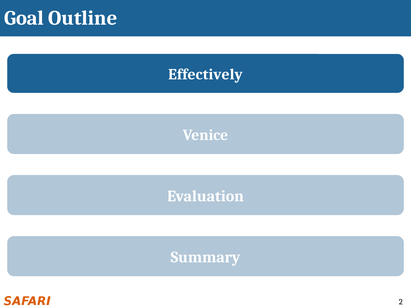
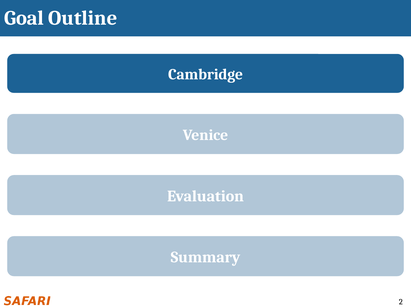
Effectively: Effectively -> Cambridge
